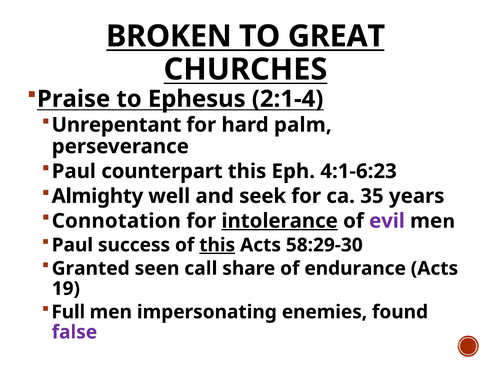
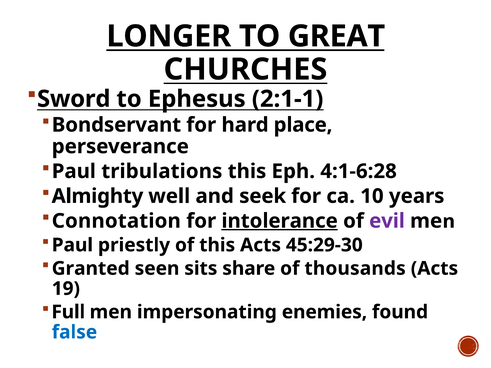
BROKEN: BROKEN -> LONGER
Praise: Praise -> Sword
2:1-4: 2:1-4 -> 2:1-1
Unrepentant: Unrepentant -> Bondservant
palm: palm -> place
counterpart: counterpart -> tribulations
4:1-6:23: 4:1-6:23 -> 4:1-6:28
35: 35 -> 10
success: success -> priestly
this at (217, 245) underline: present -> none
58:29-30: 58:29-30 -> 45:29-30
call: call -> sits
endurance: endurance -> thousands
false colour: purple -> blue
